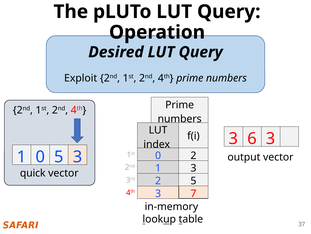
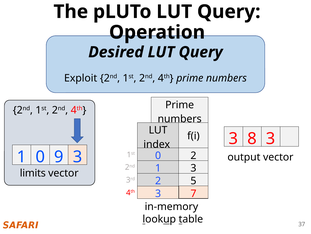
6: 6 -> 8
0 5: 5 -> 9
quick: quick -> limits
